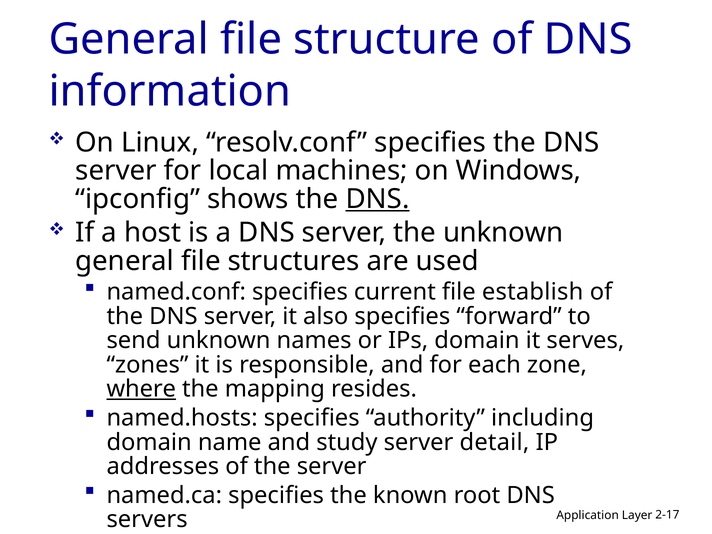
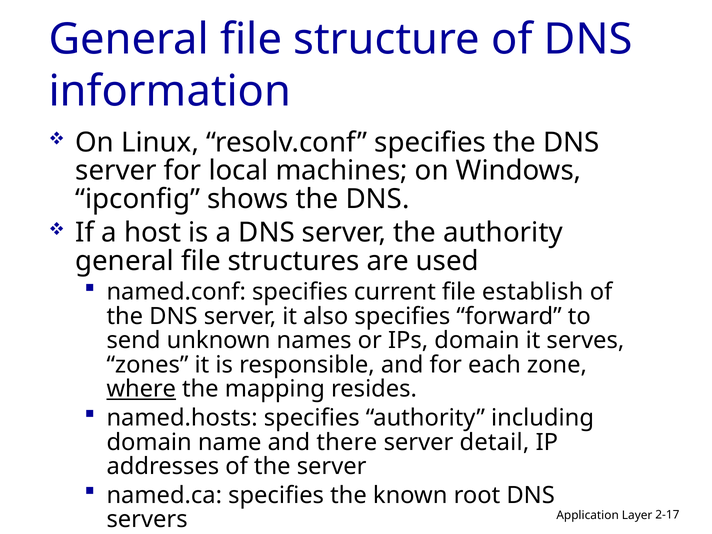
DNS at (378, 199) underline: present -> none
the unknown: unknown -> authority
study: study -> there
